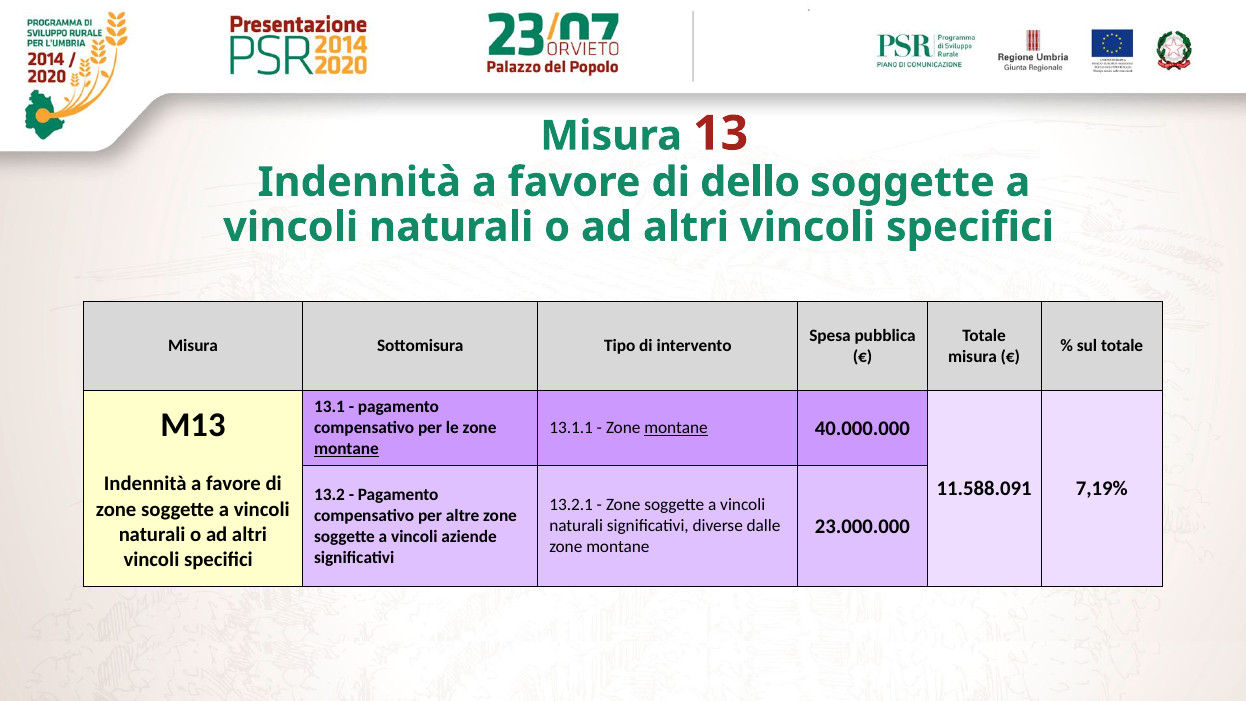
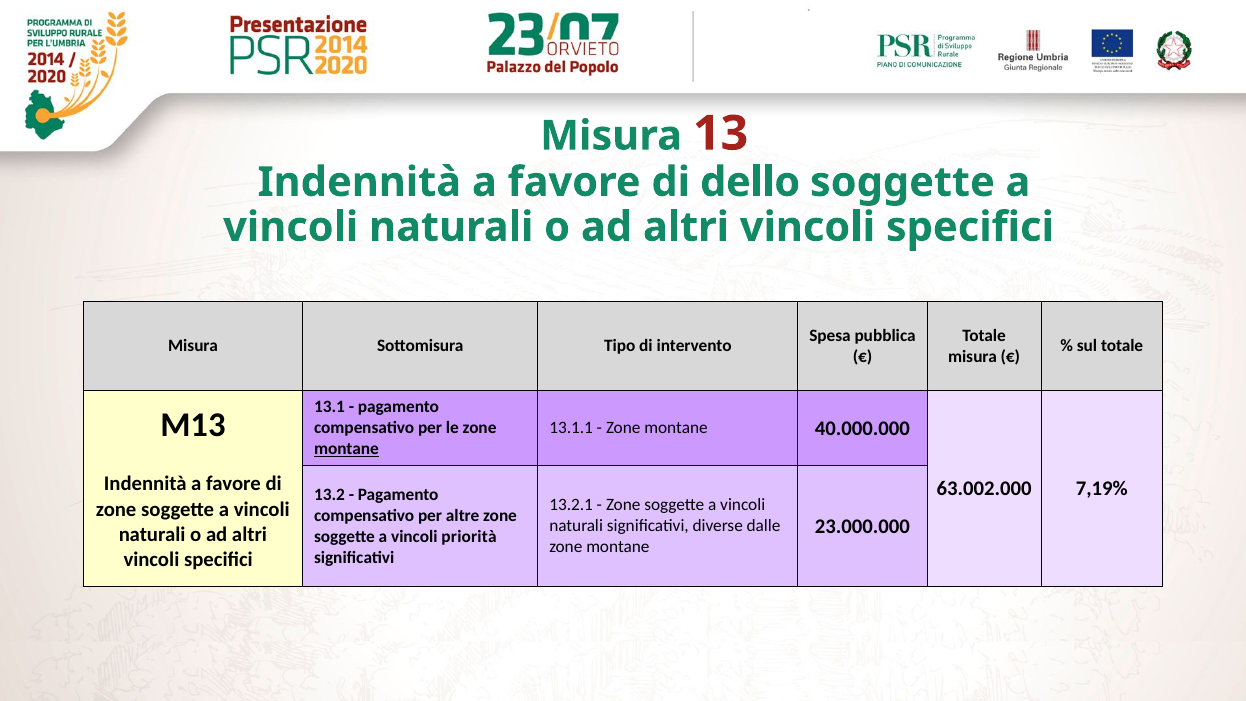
montane at (676, 428) underline: present -> none
11.588.091: 11.588.091 -> 63.002.000
aziende: aziende -> priorità
